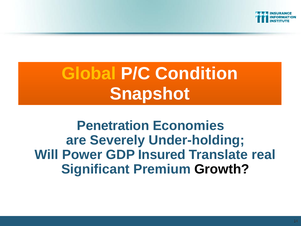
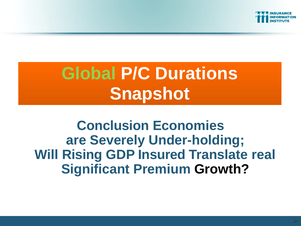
Global colour: yellow -> light green
Condition: Condition -> Durations
Penetration: Penetration -> Conclusion
Power: Power -> Rising
